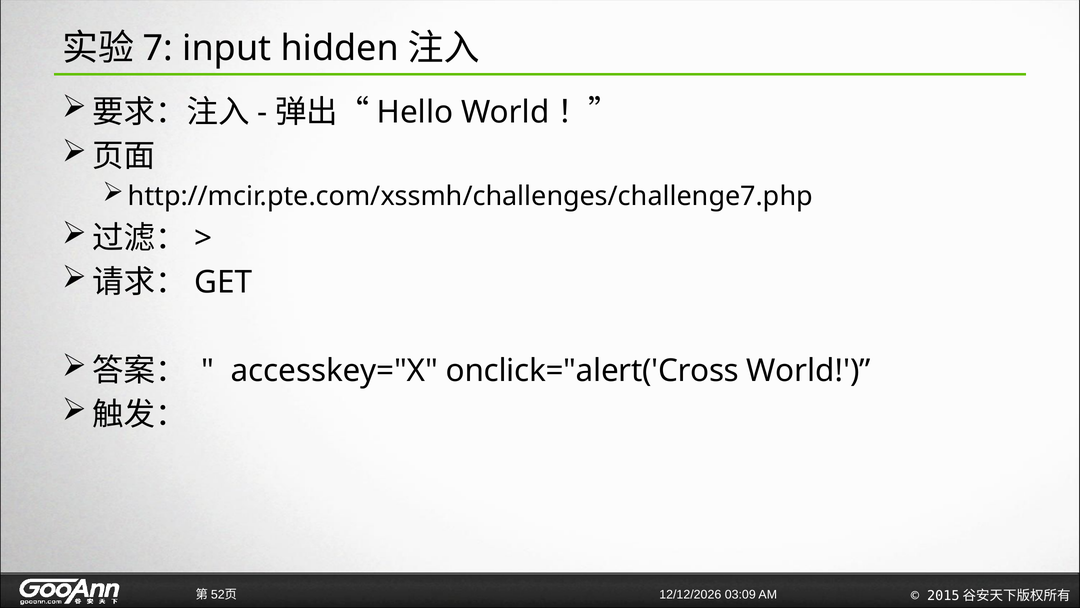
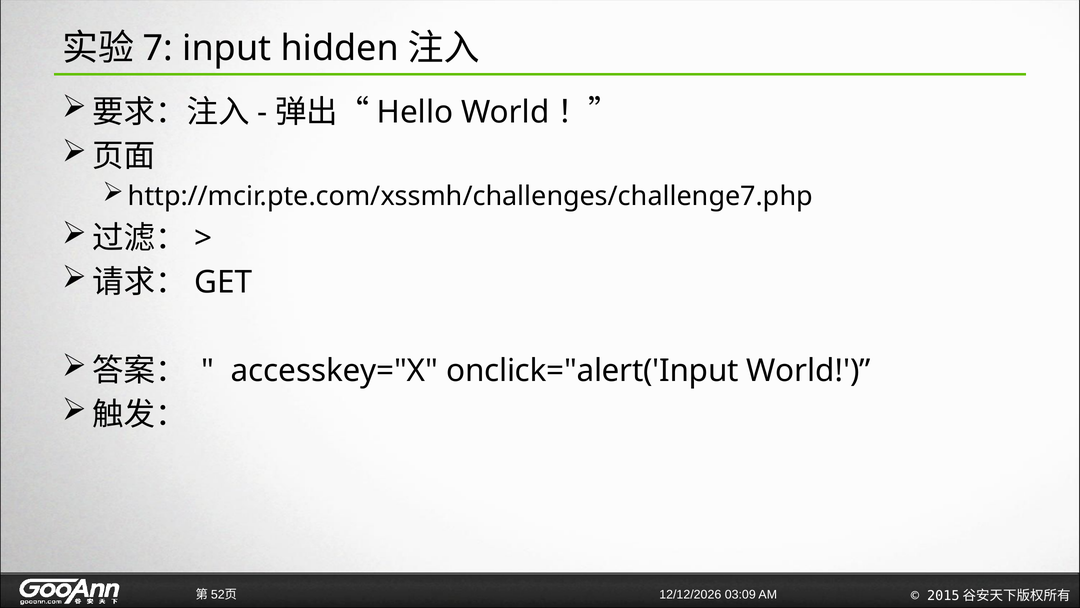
onclick="alert('Cross: onclick="alert('Cross -> onclick="alert('Input
